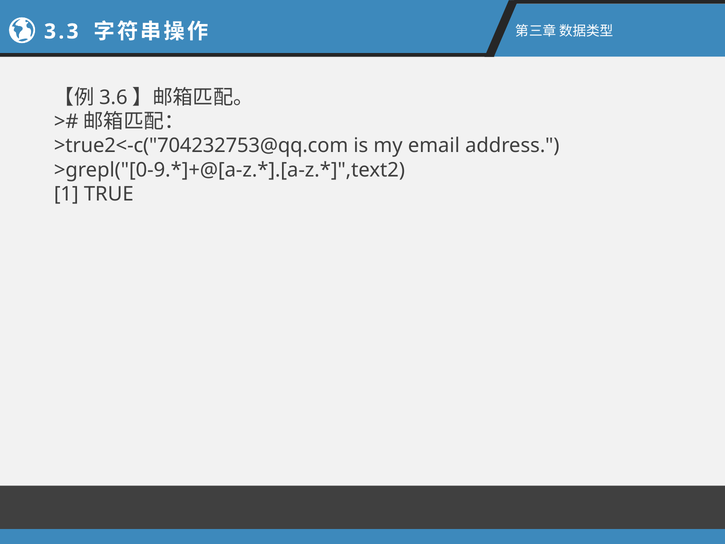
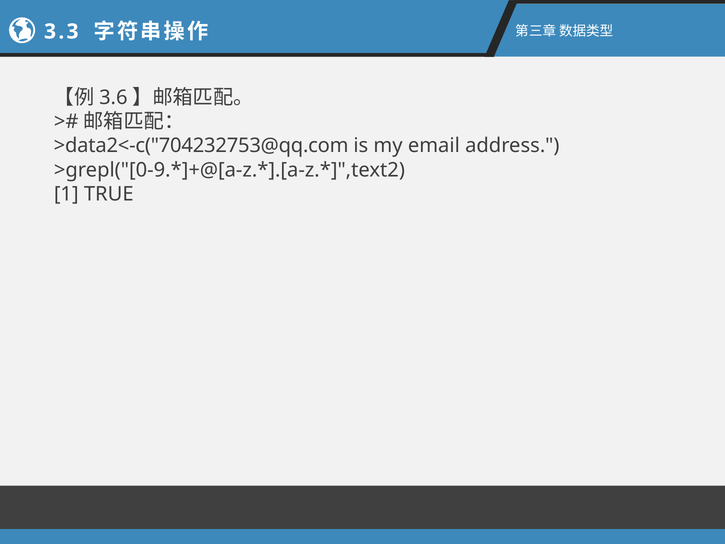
>true2<-c("704232753@qq.com: >true2<-c("704232753@qq.com -> >data2<-c("704232753@qq.com
